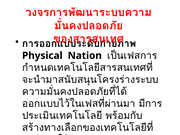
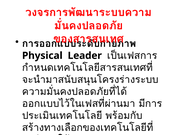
Nation: Nation -> Leader
